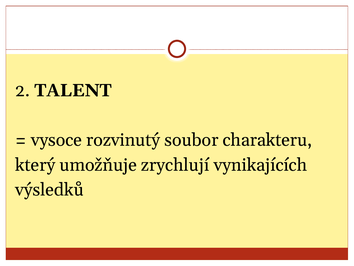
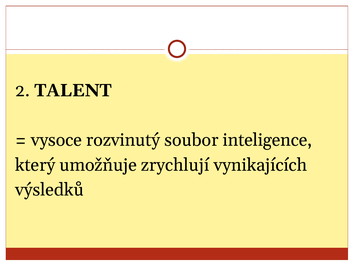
charakteru: charakteru -> inteligence
